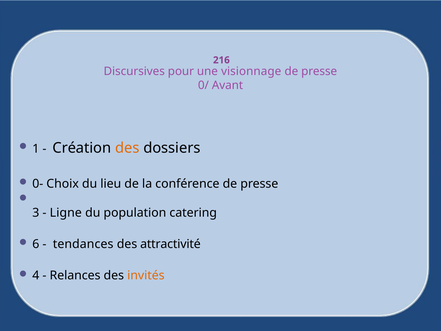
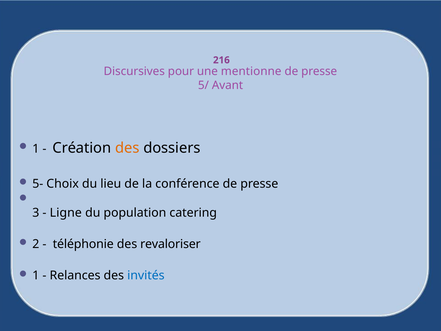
visionnage: visionnage -> mentionne
0/: 0/ -> 5/
0-: 0- -> 5-
6: 6 -> 2
tendances: tendances -> téléphonie
attractivité: attractivité -> revaloriser
4 at (36, 275): 4 -> 1
invités colour: orange -> blue
